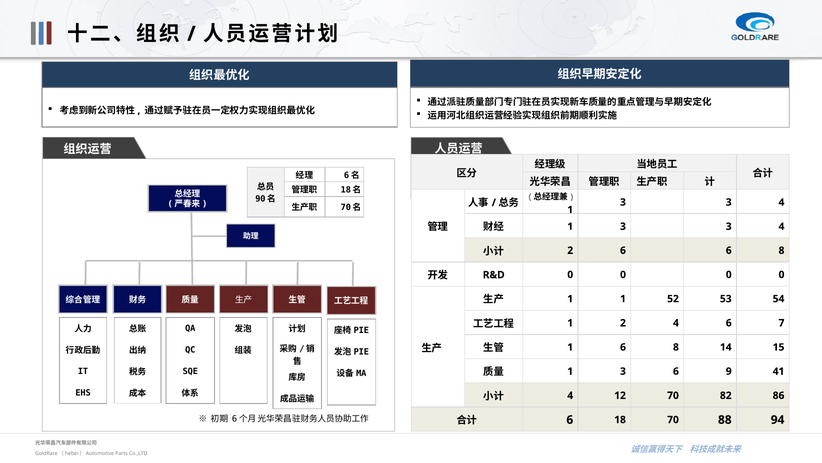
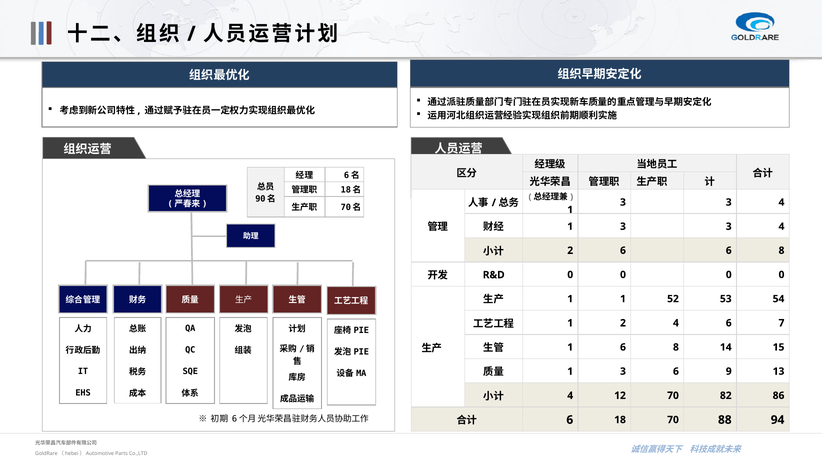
41: 41 -> 13
